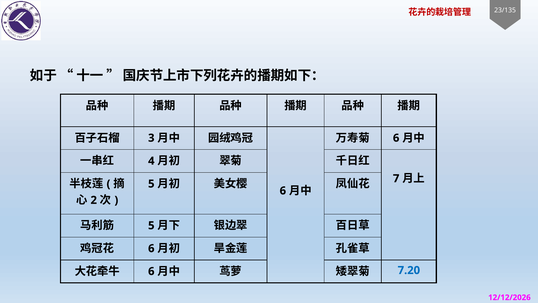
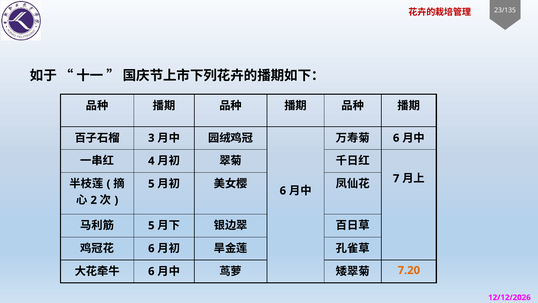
7.20 colour: blue -> orange
